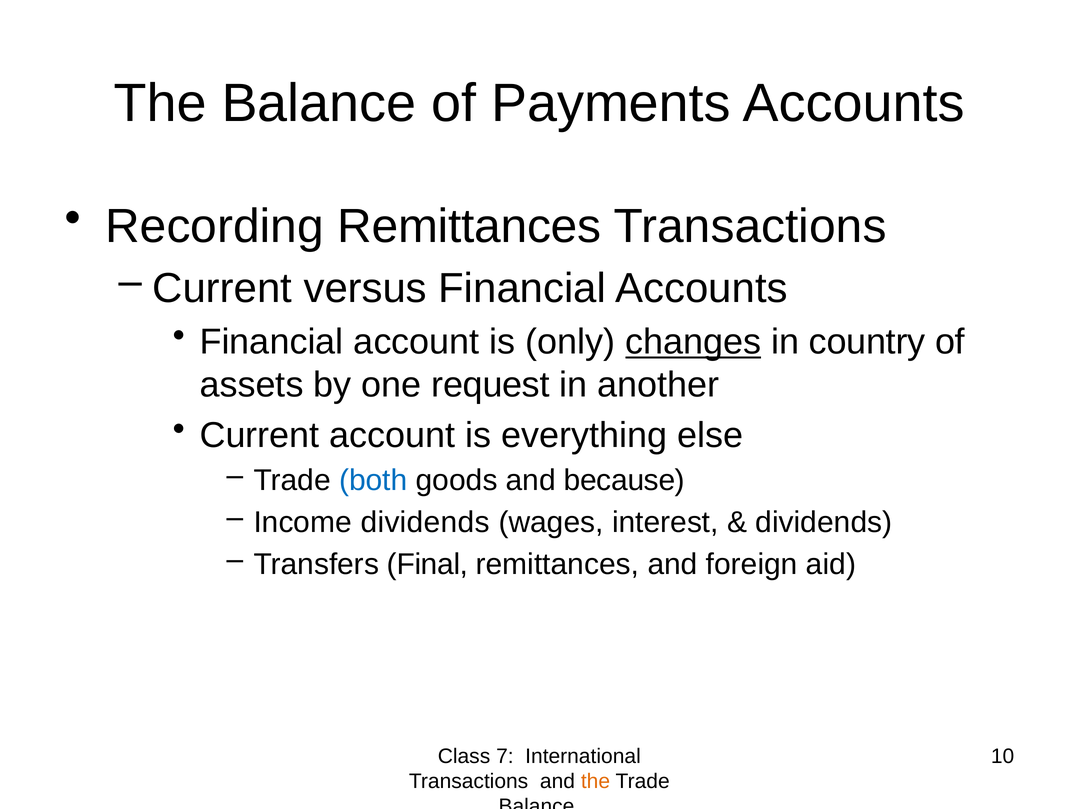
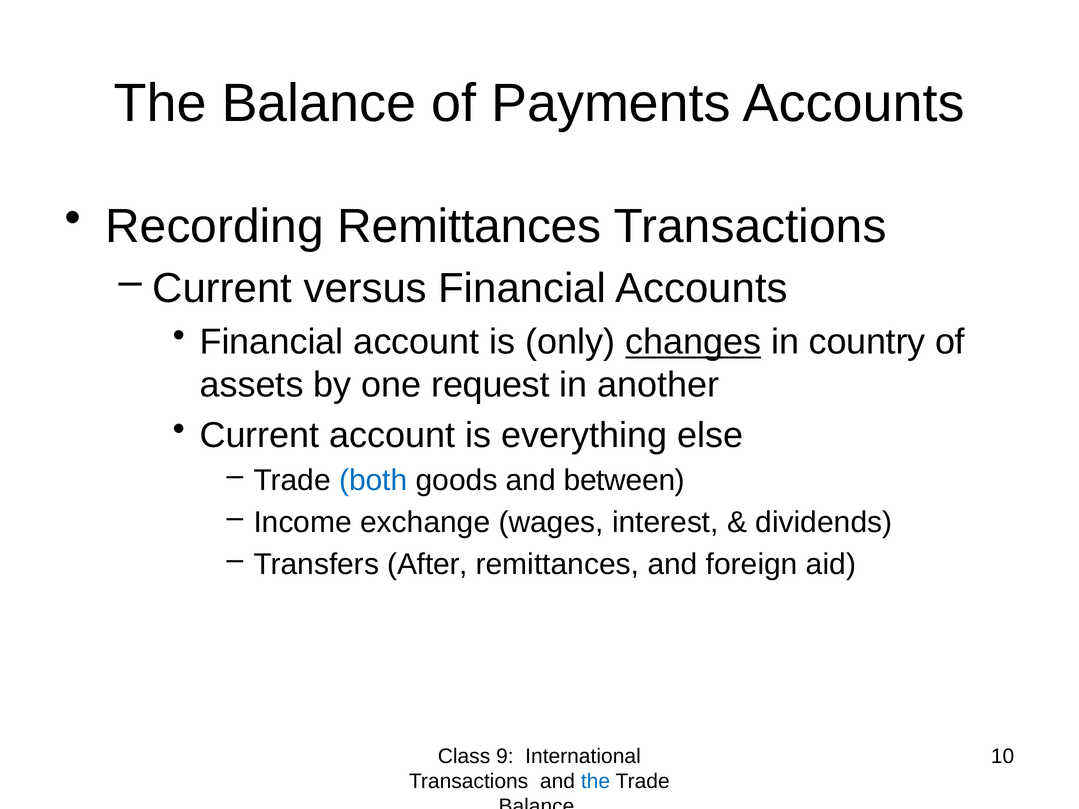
because: because -> between
Income dividends: dividends -> exchange
Final: Final -> After
7: 7 -> 9
the at (595, 782) colour: orange -> blue
